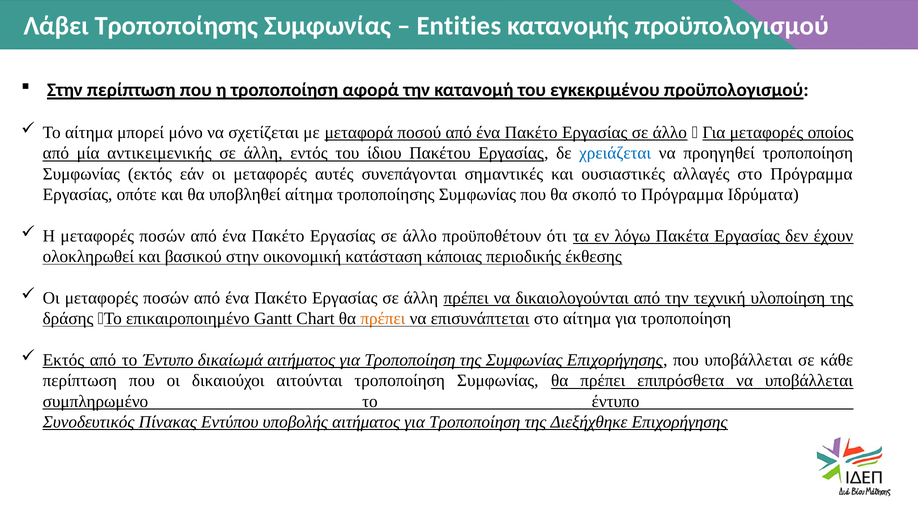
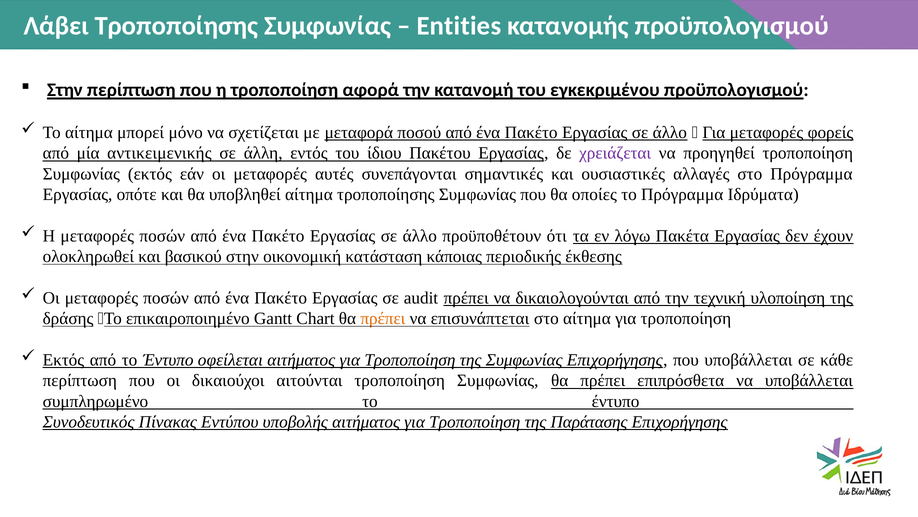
οποίος: οποίος -> φορείς
χρειάζεται colour: blue -> purple
σκοπό: σκοπό -> οποίες
Εργασίας σε άλλη: άλλη -> audit
δικαίωμά: δικαίωμά -> οφείλεται
Διεξήχθηκε: Διεξήχθηκε -> Παράτασης
